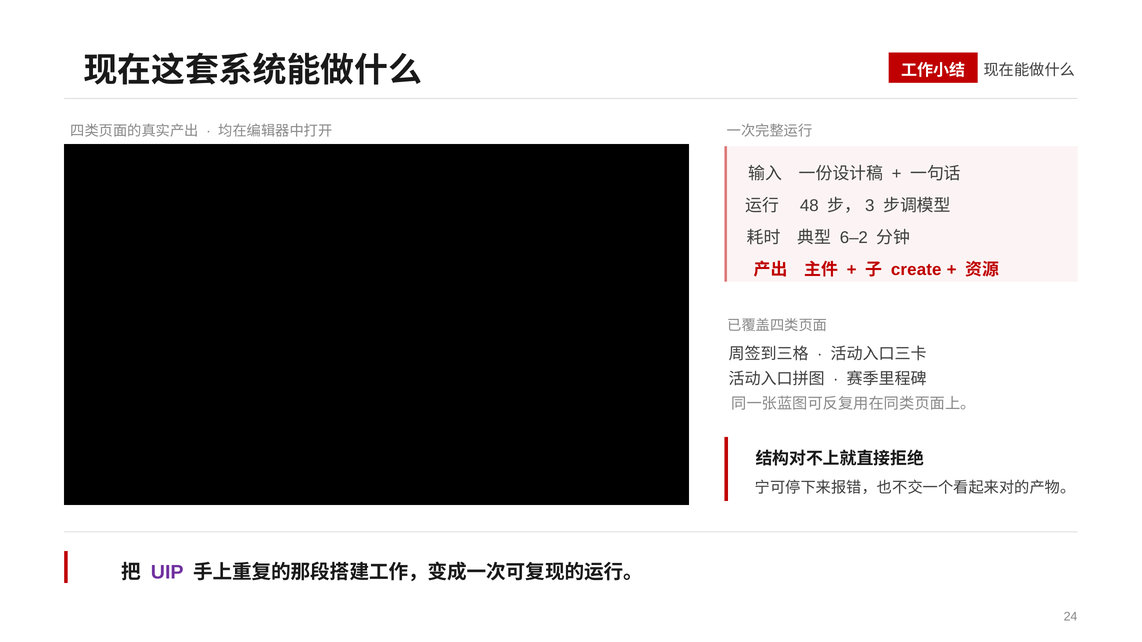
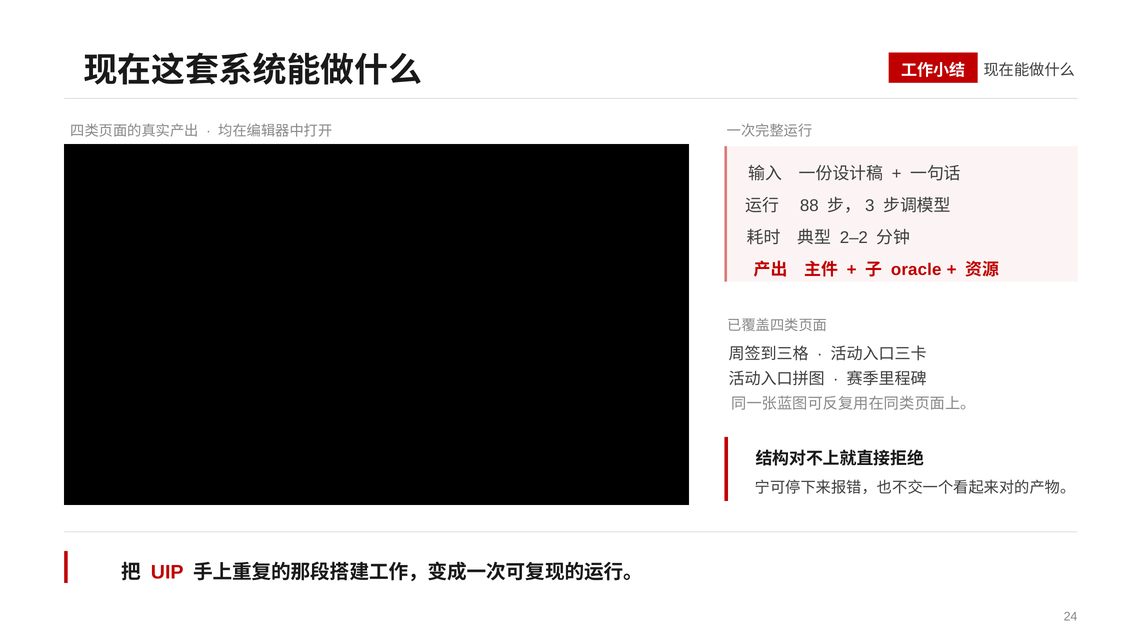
48: 48 -> 88
6–2: 6–2 -> 2–2
create: create -> oracle
UIP colour: purple -> red
